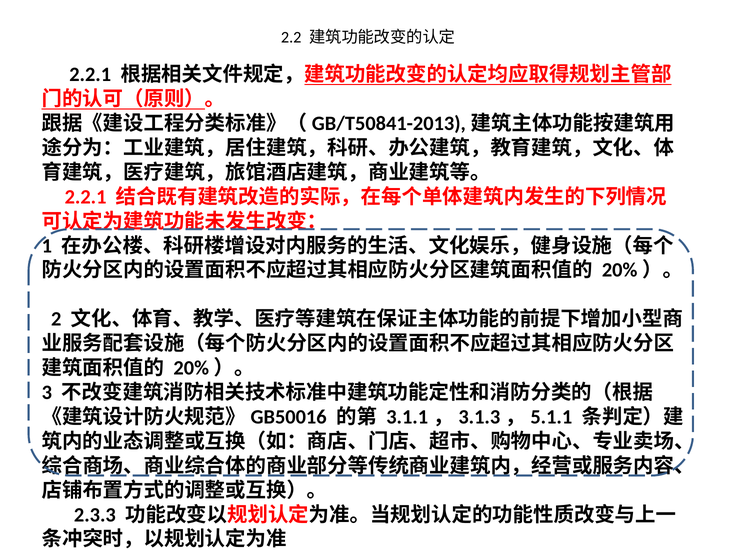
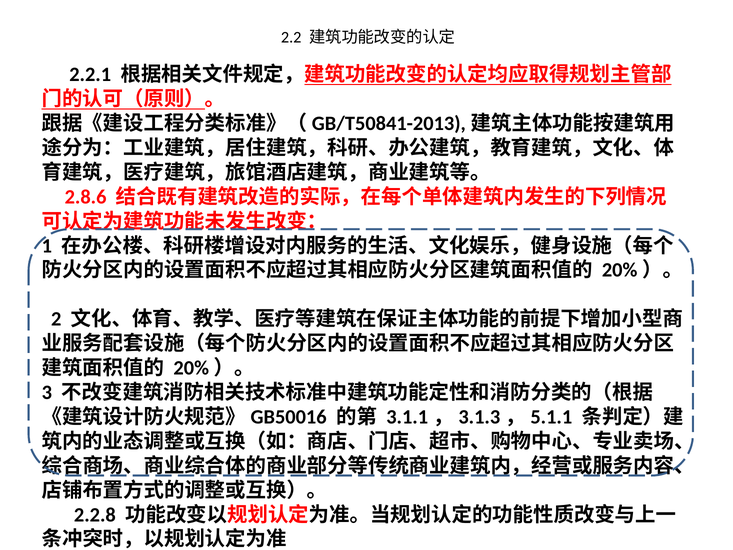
2.2.1 at (86, 197): 2.2.1 -> 2.8.6
2.3.3: 2.3.3 -> 2.2.8
